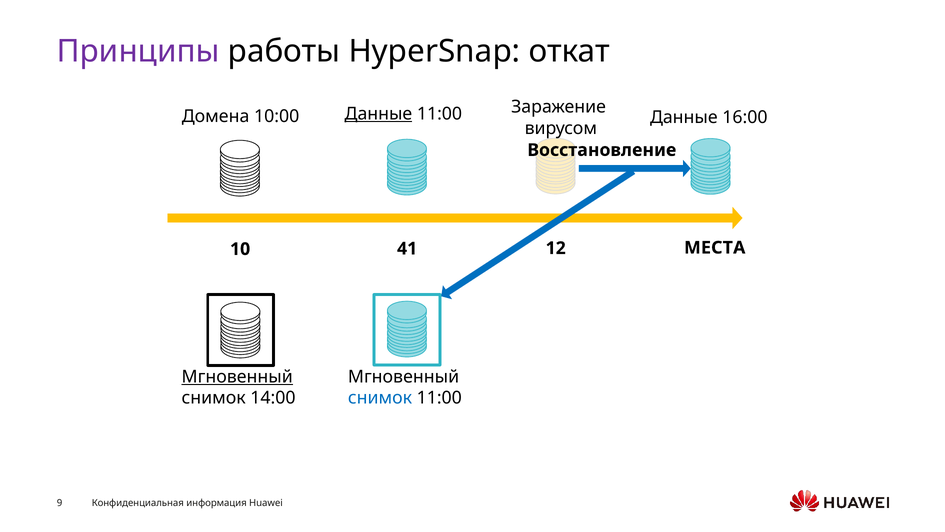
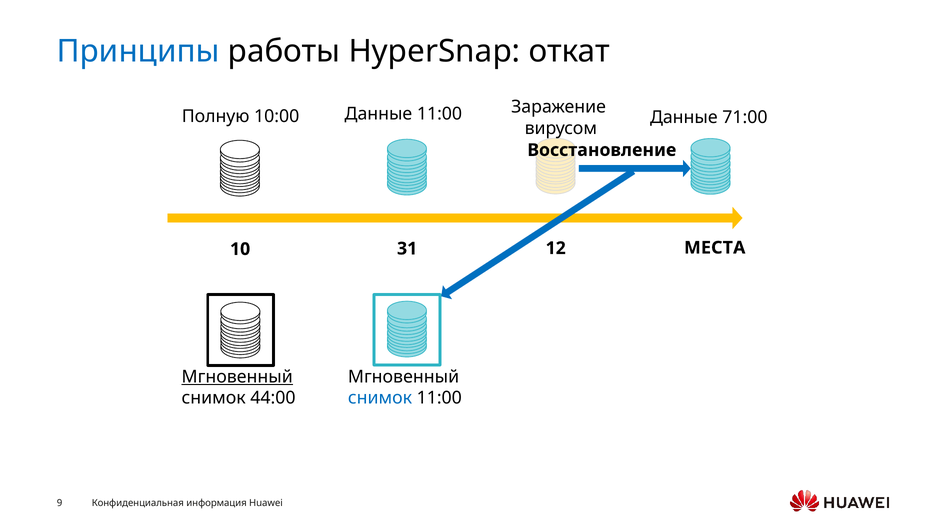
Принципы colour: purple -> blue
Домена: Домена -> Полную
Данные at (378, 114) underline: present -> none
16:00: 16:00 -> 71:00
41: 41 -> 31
14:00: 14:00 -> 44:00
